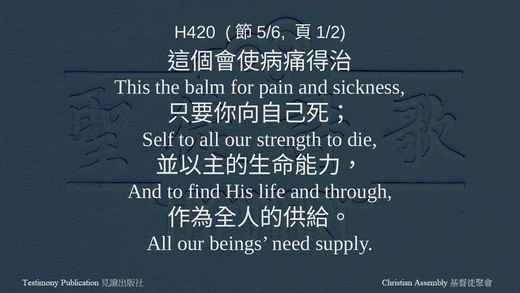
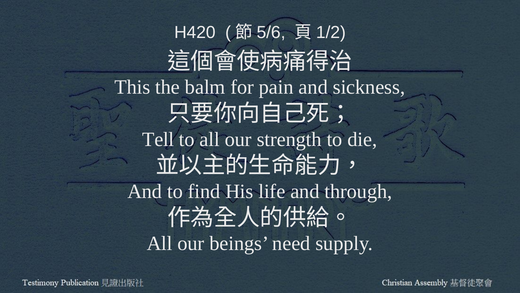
Self: Self -> Tell
